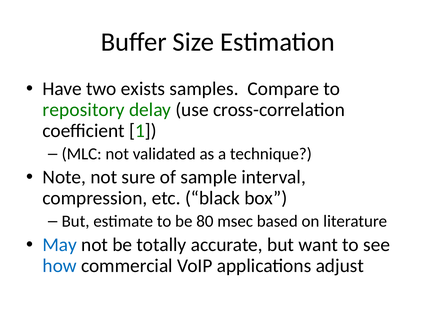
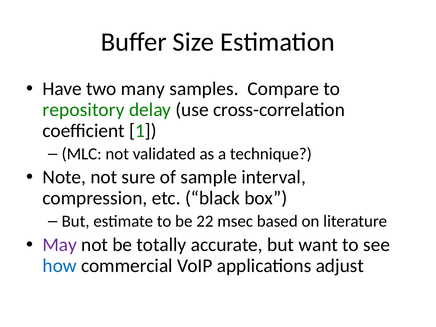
exists: exists -> many
80: 80 -> 22
May colour: blue -> purple
